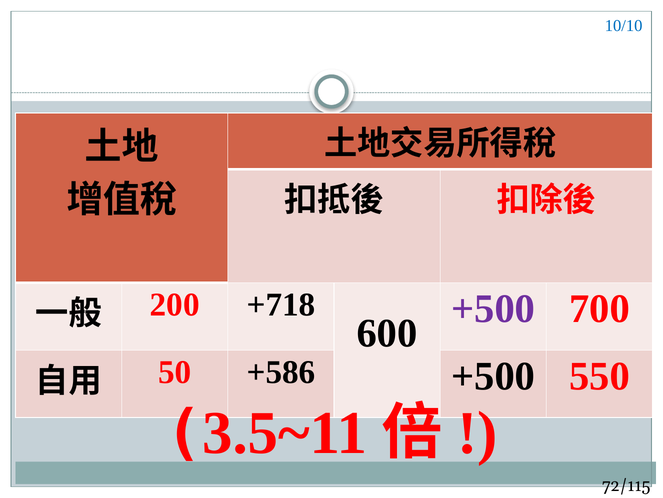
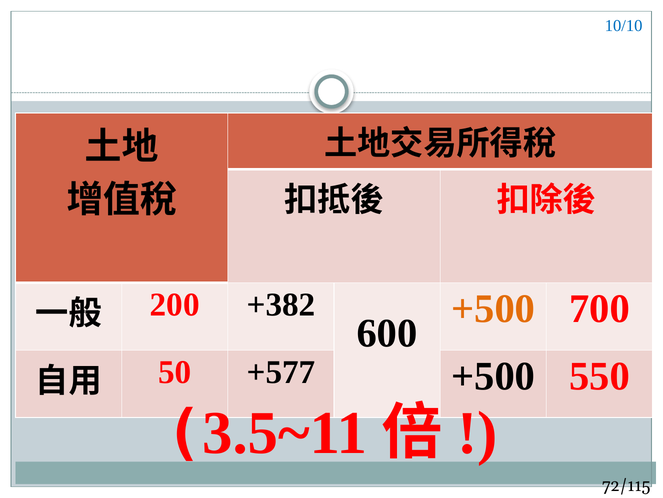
+500 at (493, 308) colour: purple -> orange
+718: +718 -> +382
+586: +586 -> +577
